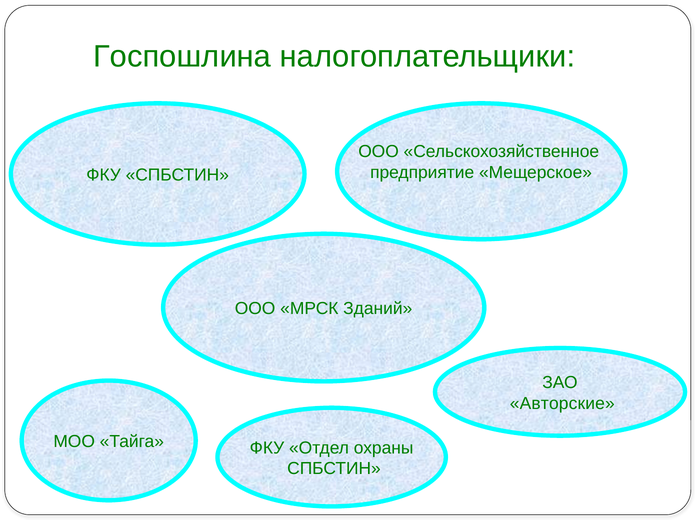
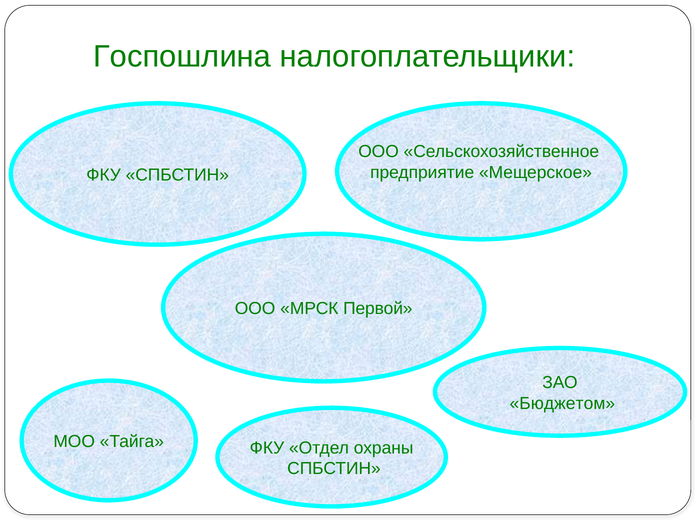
Зданий: Зданий -> Первой
Авторские: Авторские -> Бюджетом
